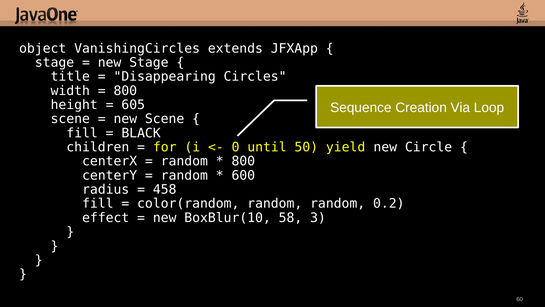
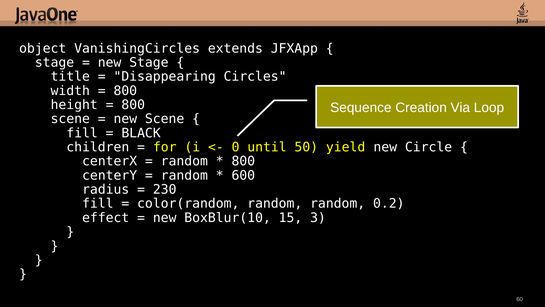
605 at (133, 105): 605 -> 800
458: 458 -> 230
58: 58 -> 15
